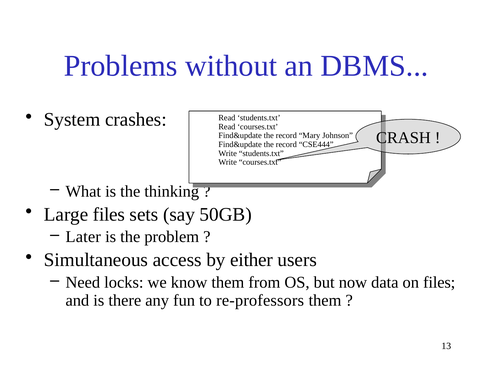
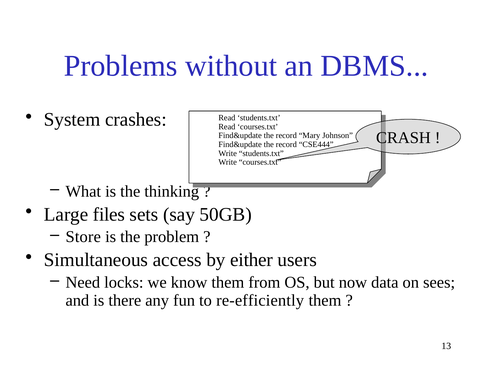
Later: Later -> Store
on files: files -> sees
re-professors: re-professors -> re-efficiently
